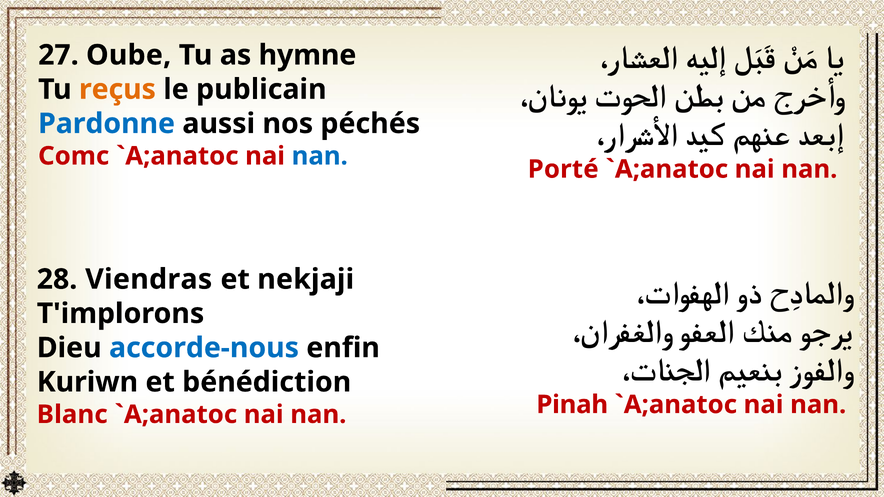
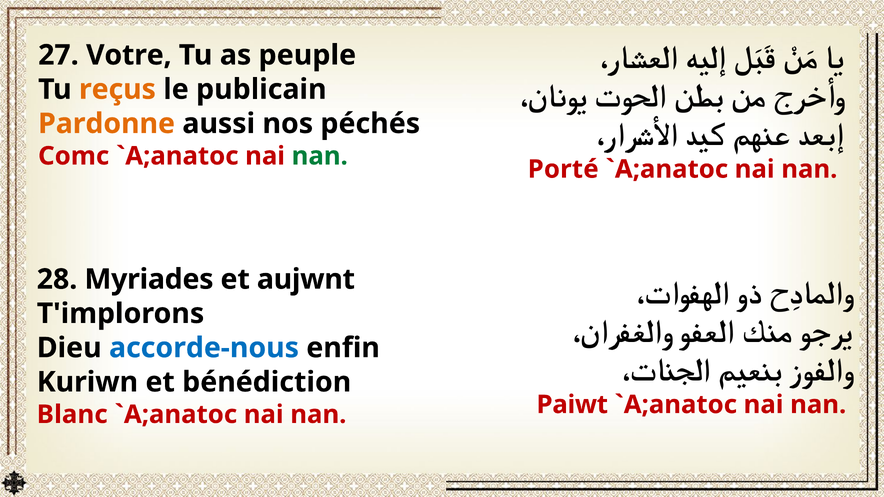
Oube: Oube -> Votre
hymne: hymne -> peuple
Pardonne colour: blue -> orange
nan at (320, 156) colour: blue -> green
Viendras: Viendras -> Myriades
nekjaji: nekjaji -> aujwnt
Pinah: Pinah -> Paiwt
